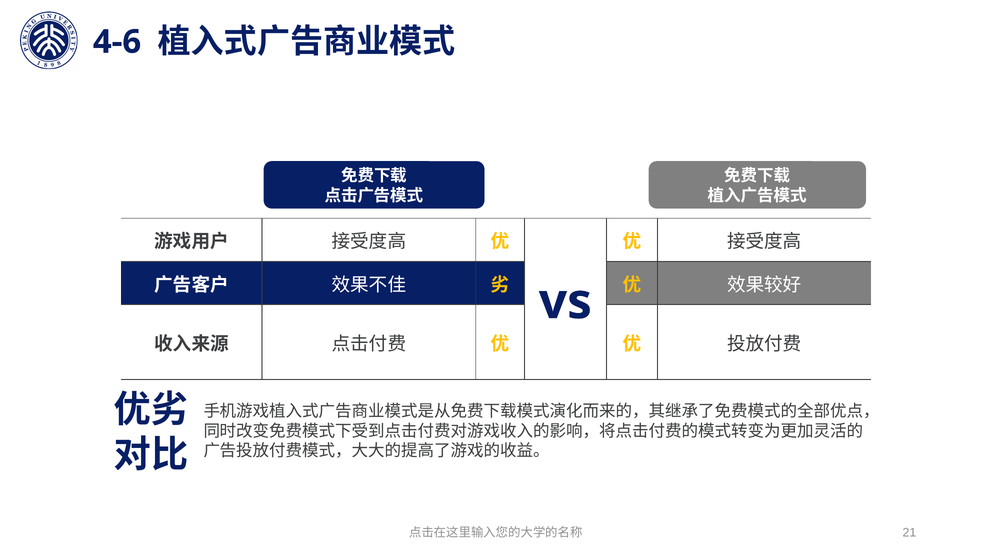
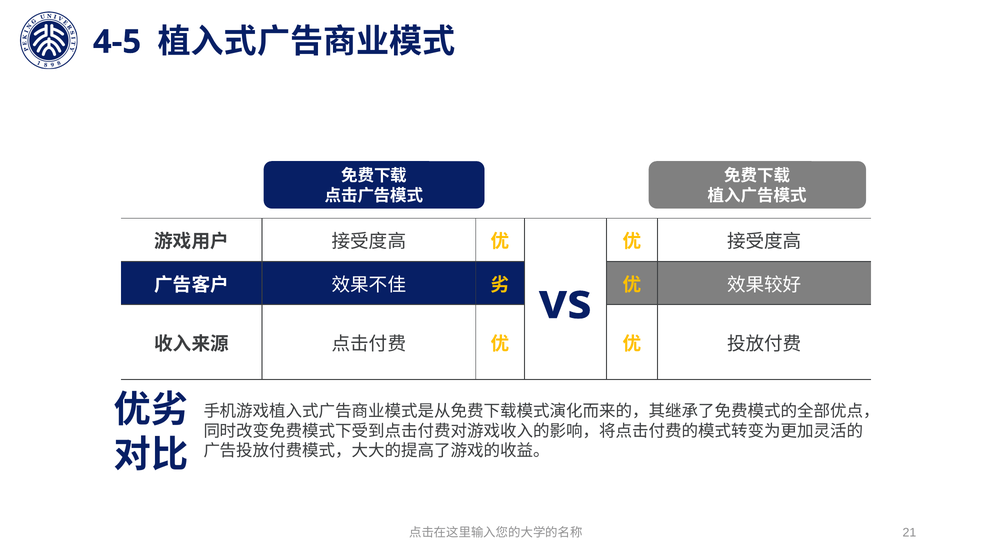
4-6: 4-6 -> 4-5
